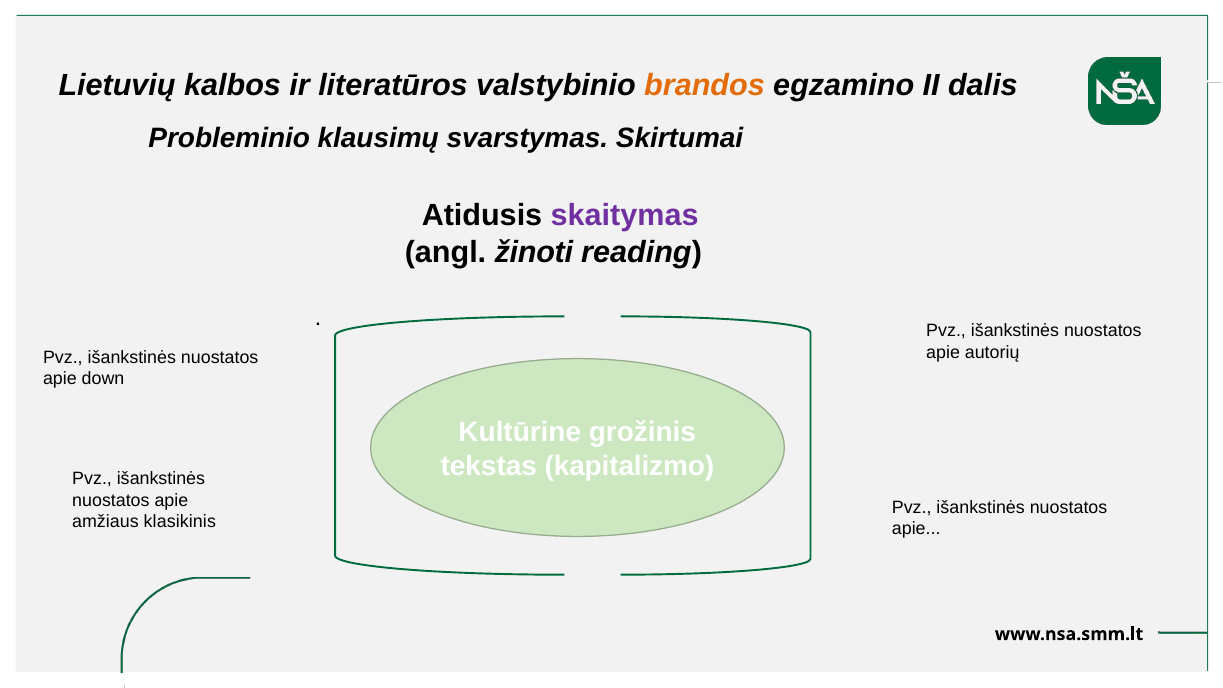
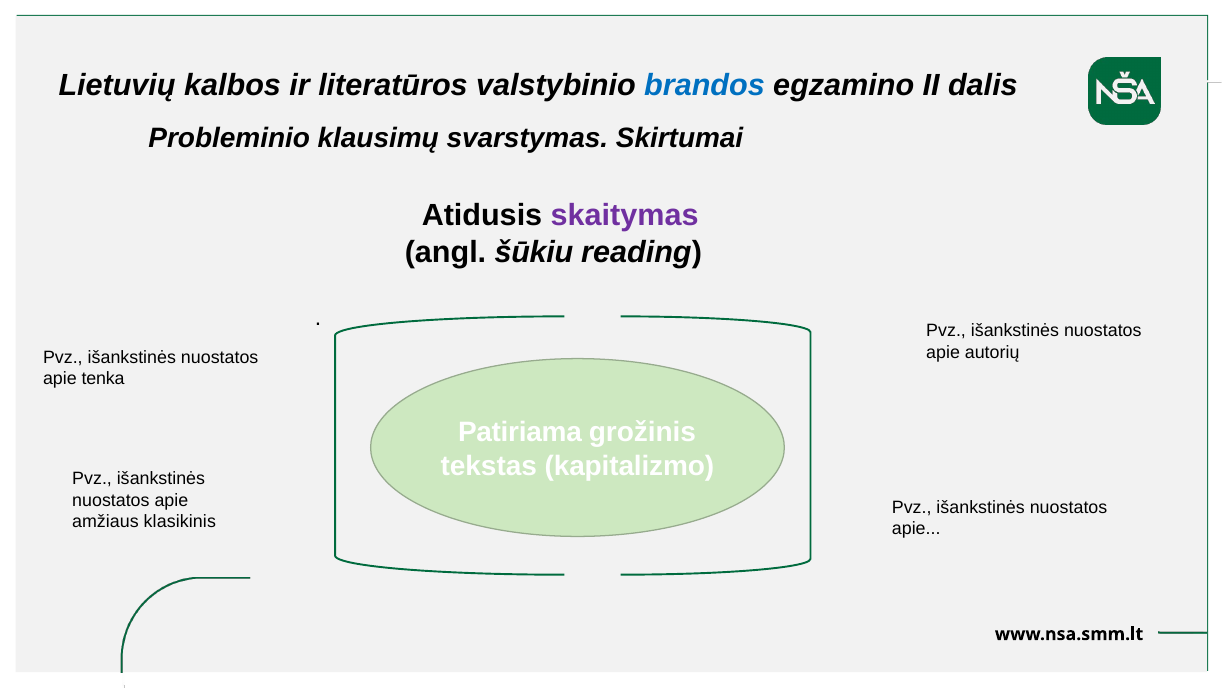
brandos colour: orange -> blue
žinoti: žinoti -> šūkiu
down: down -> tenka
Kultūrine: Kultūrine -> Patiriama
